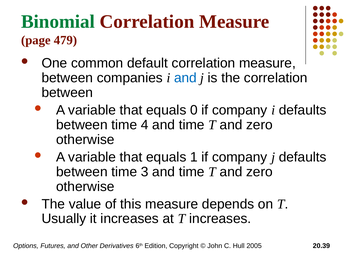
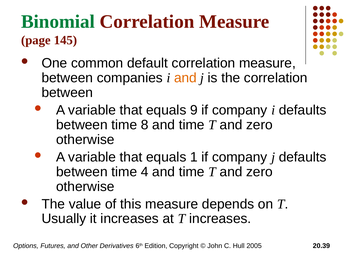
479: 479 -> 145
and at (185, 78) colour: blue -> orange
0: 0 -> 9
4: 4 -> 8
3: 3 -> 4
